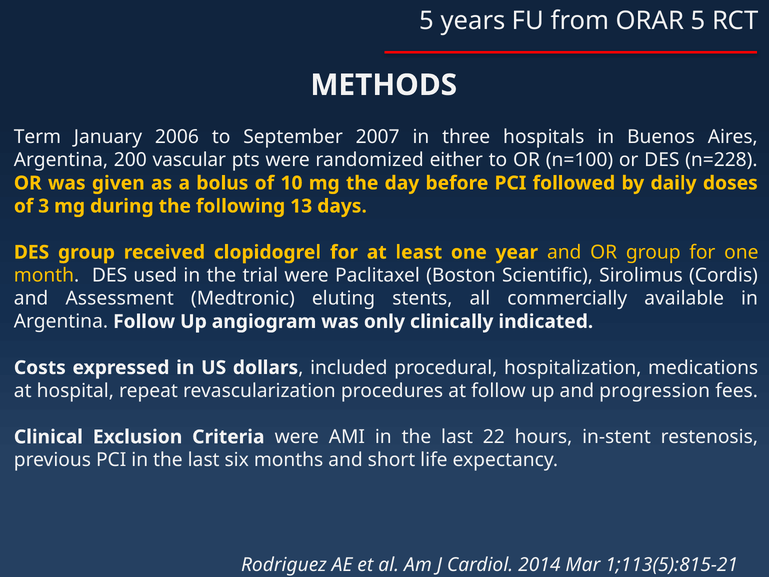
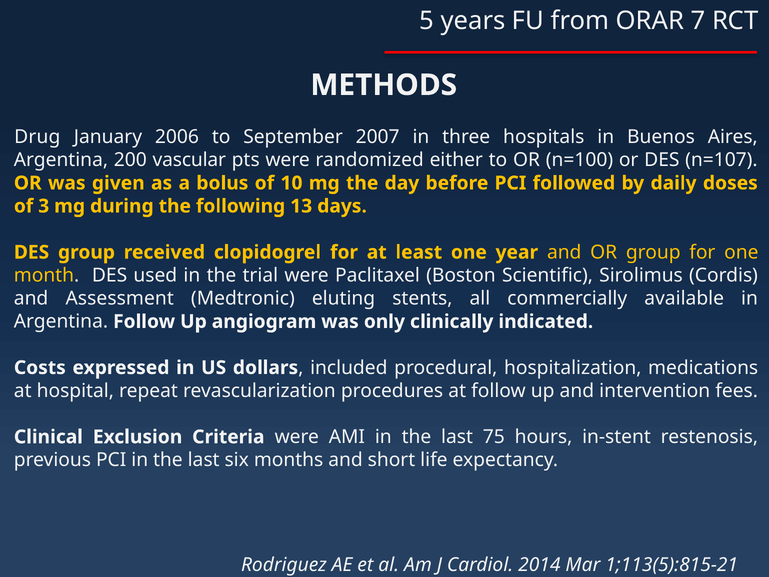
ORAR 5: 5 -> 7
Term: Term -> Drug
n=228: n=228 -> n=107
progression: progression -> intervention
22: 22 -> 75
